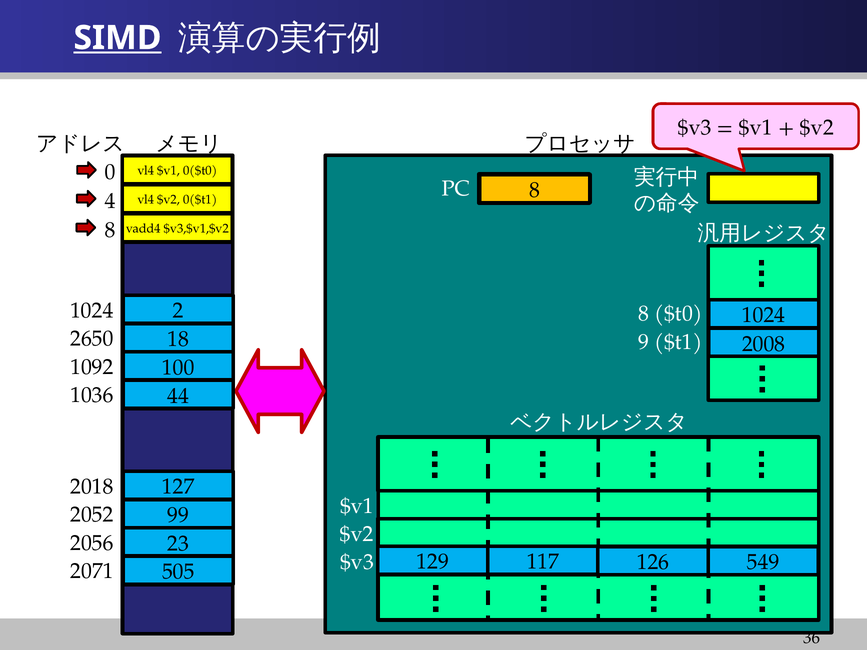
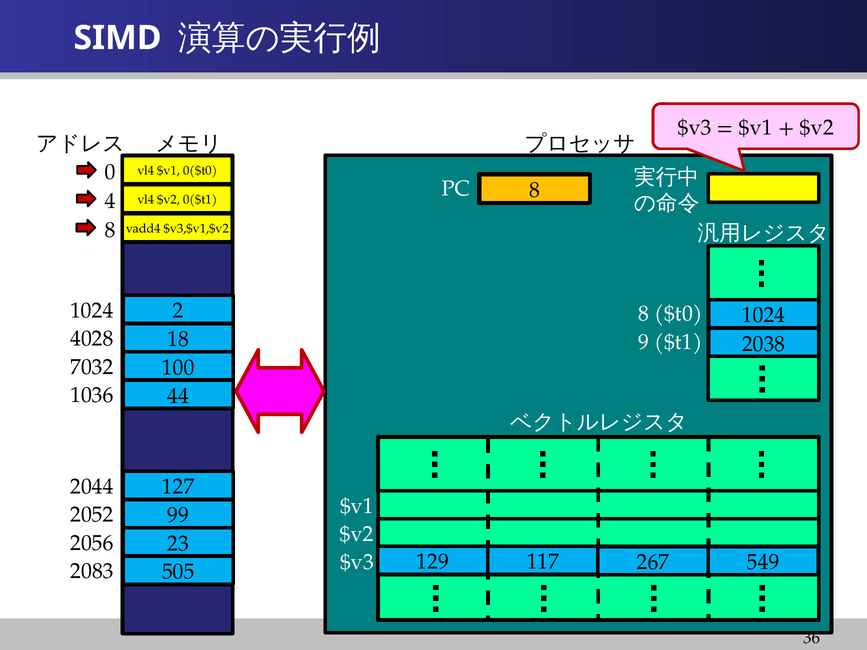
SIMD underline: present -> none
2650: 2650 -> 4028
2008: 2008 -> 2038
1092: 1092 -> 7032
2018: 2018 -> 2044
126: 126 -> 267
2071: 2071 -> 2083
